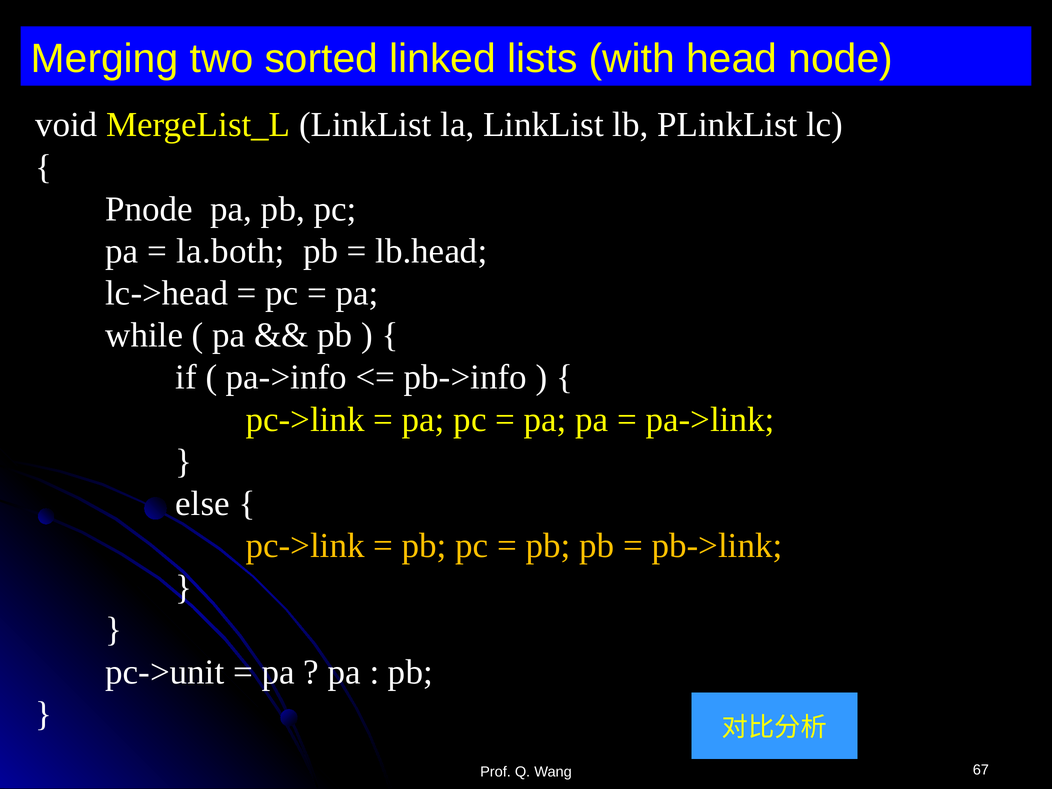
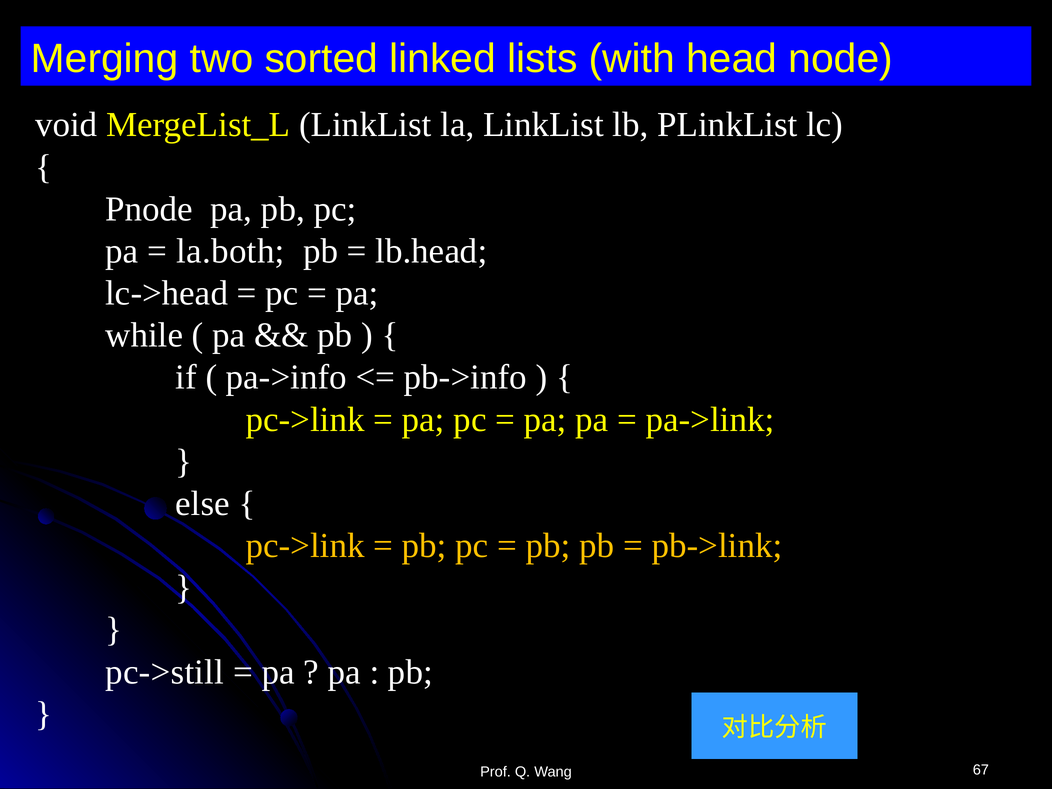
pc->unit: pc->unit -> pc->still
